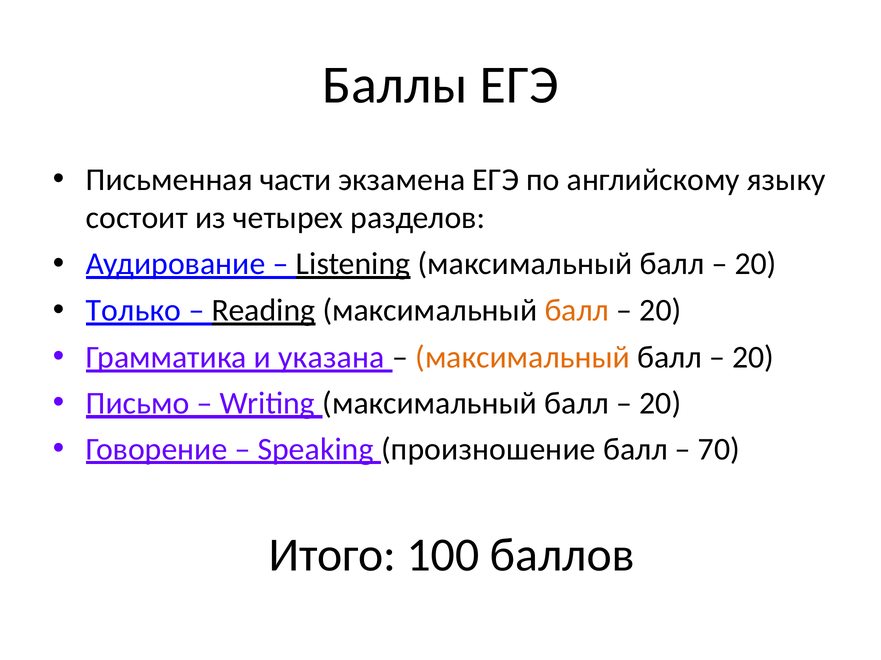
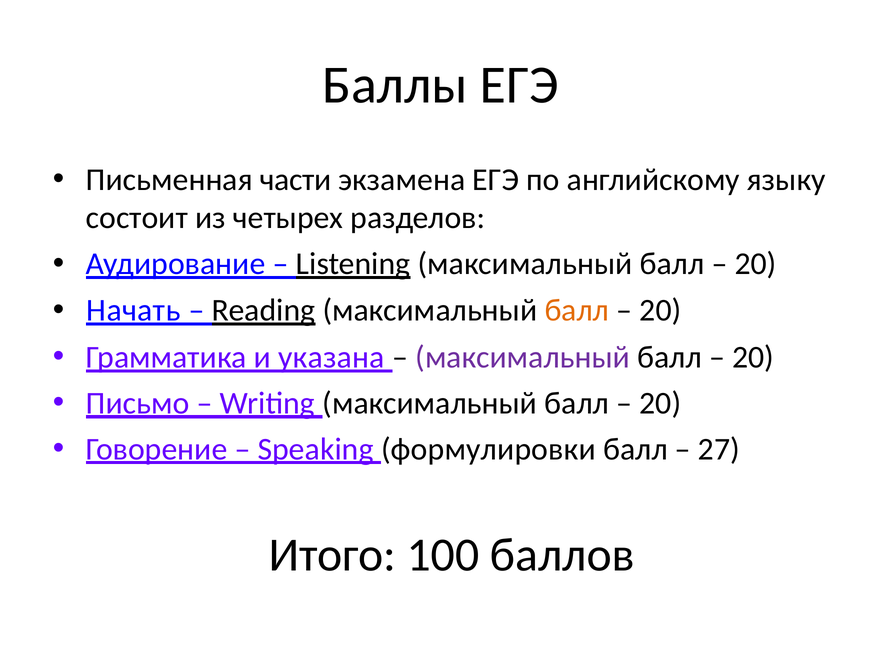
Только: Только -> Начать
максимальный at (523, 358) colour: orange -> purple
произношение: произношение -> формулировки
70: 70 -> 27
